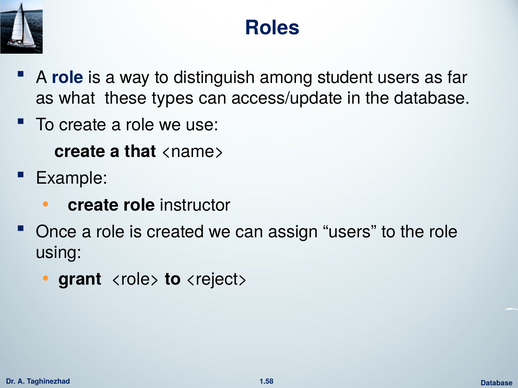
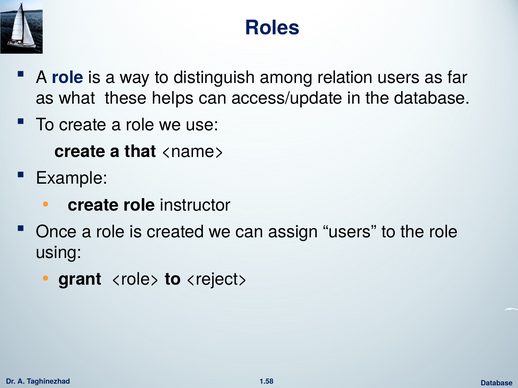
student: student -> relation
types: types -> helps
